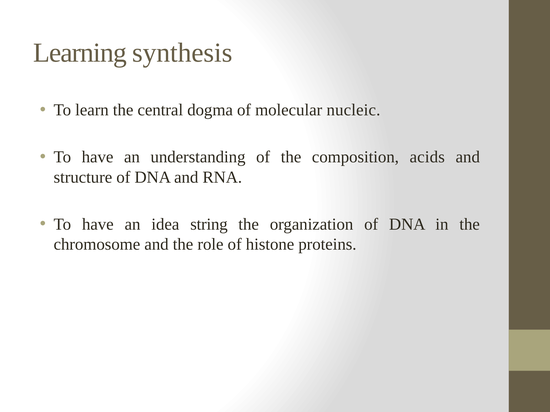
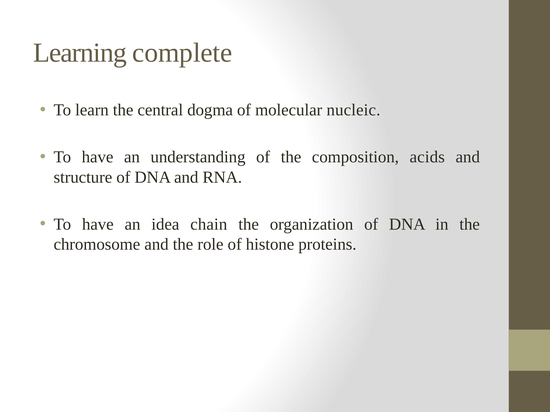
synthesis: synthesis -> complete
string: string -> chain
